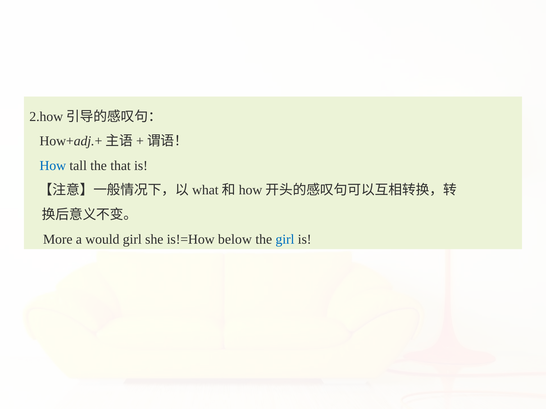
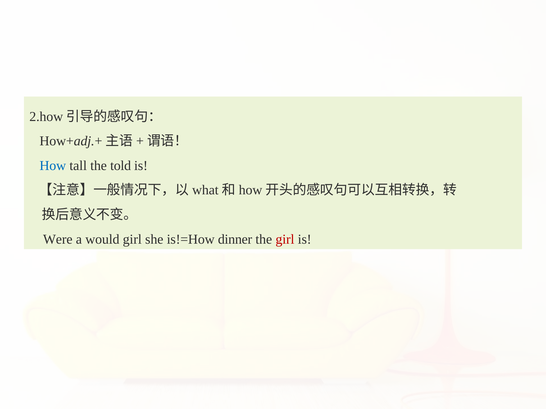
that: that -> told
More: More -> Were
below: below -> dinner
girl at (285, 240) colour: blue -> red
